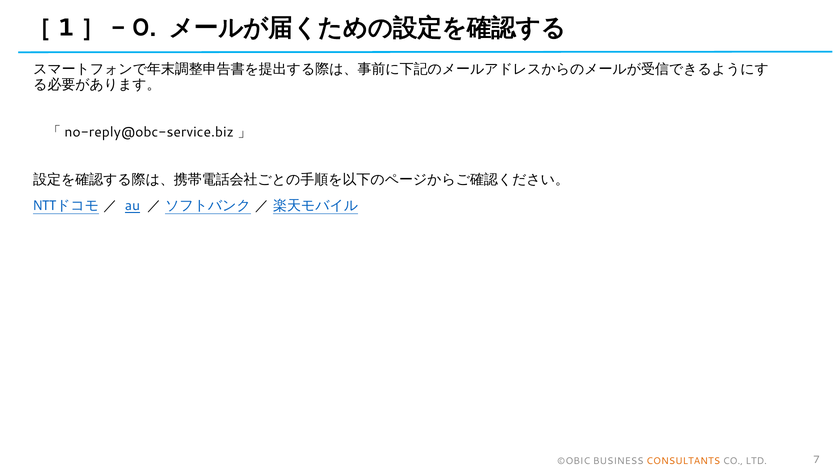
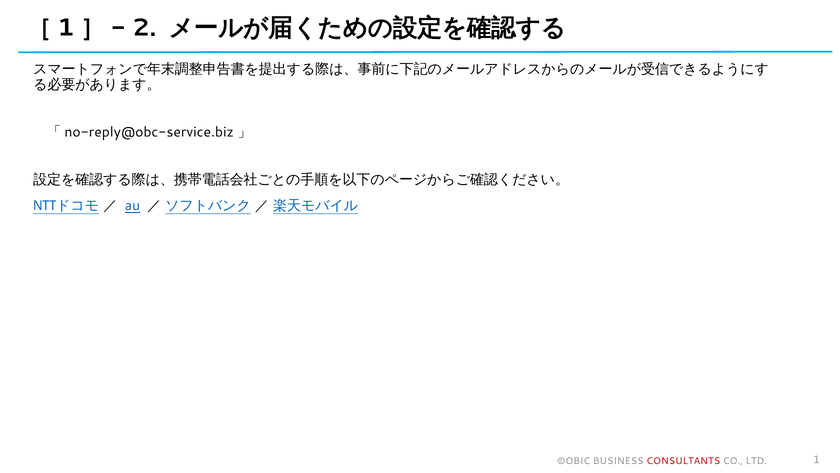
0: 0 -> 2
CONSULTANTS colour: orange -> red
7: 7 -> 1
